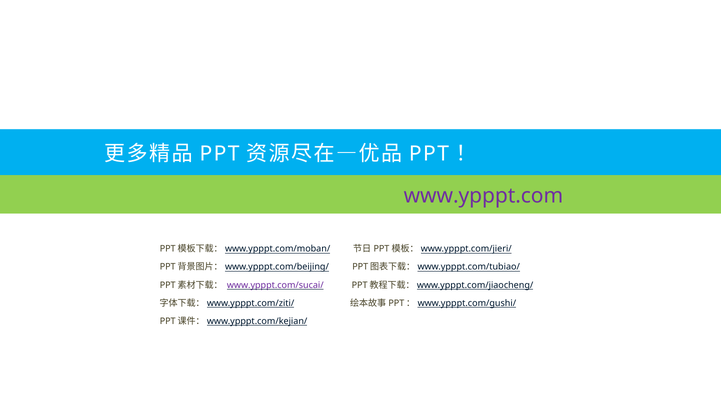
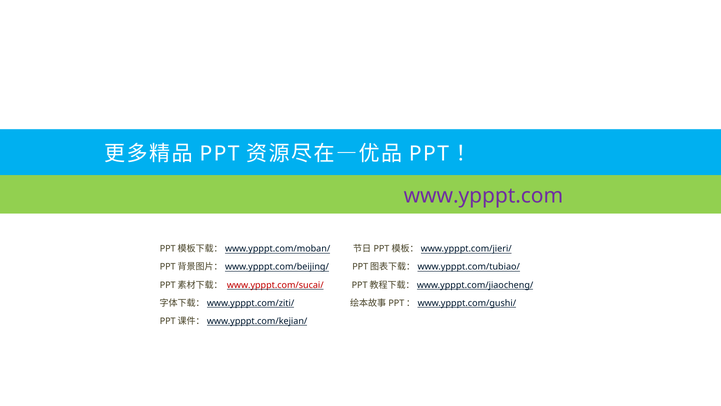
www.ypppt.com/sucai/ colour: purple -> red
